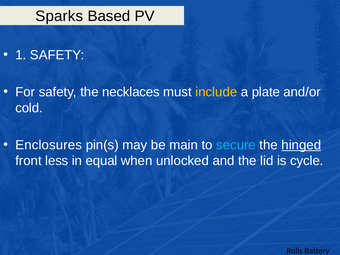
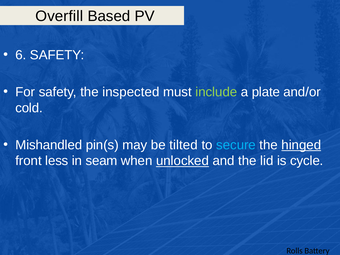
Sparks: Sparks -> Overfill
1: 1 -> 6
necklaces: necklaces -> inspected
include colour: yellow -> light green
Enclosures: Enclosures -> Mishandled
main: main -> tilted
equal: equal -> seam
unlocked underline: none -> present
